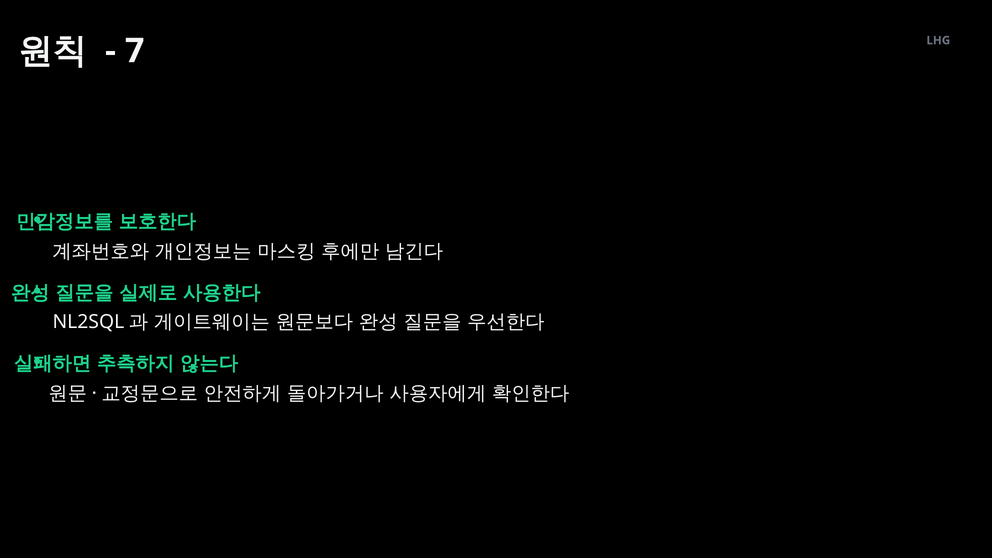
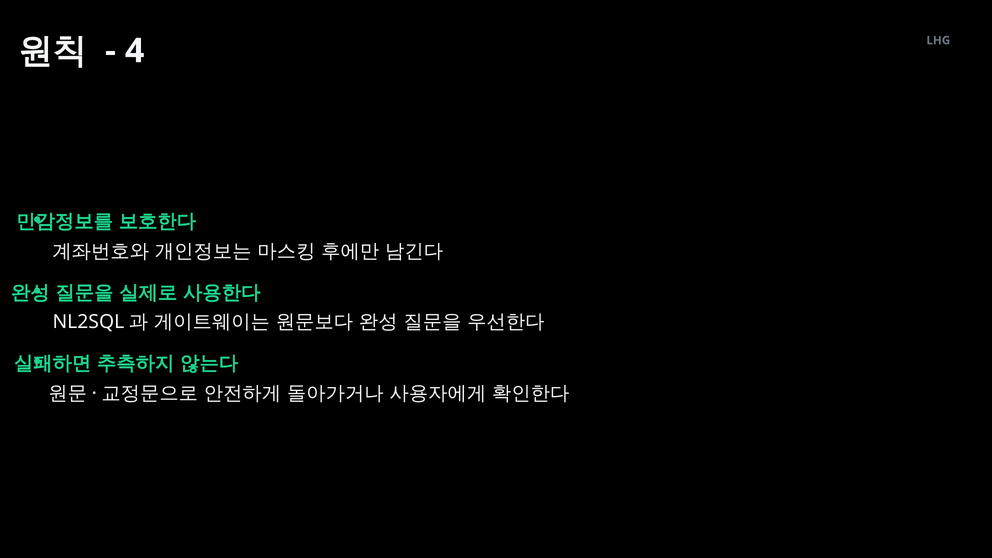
7: 7 -> 4
